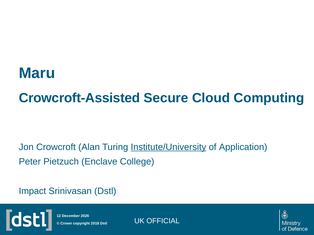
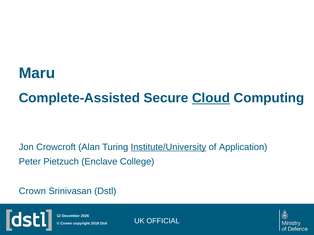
Crowcroft-Assisted: Crowcroft-Assisted -> Complete-Assisted
Cloud underline: none -> present
Impact at (32, 191): Impact -> Crown
